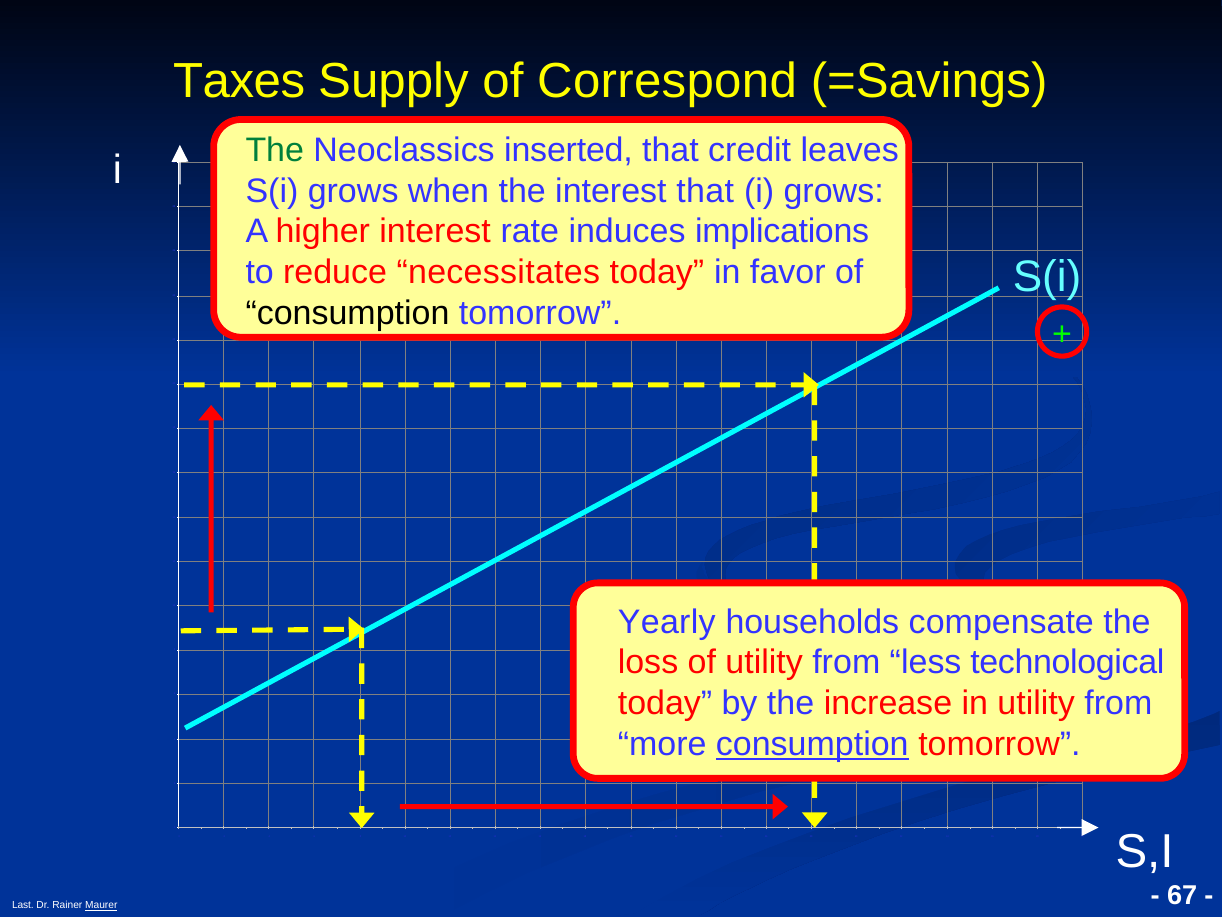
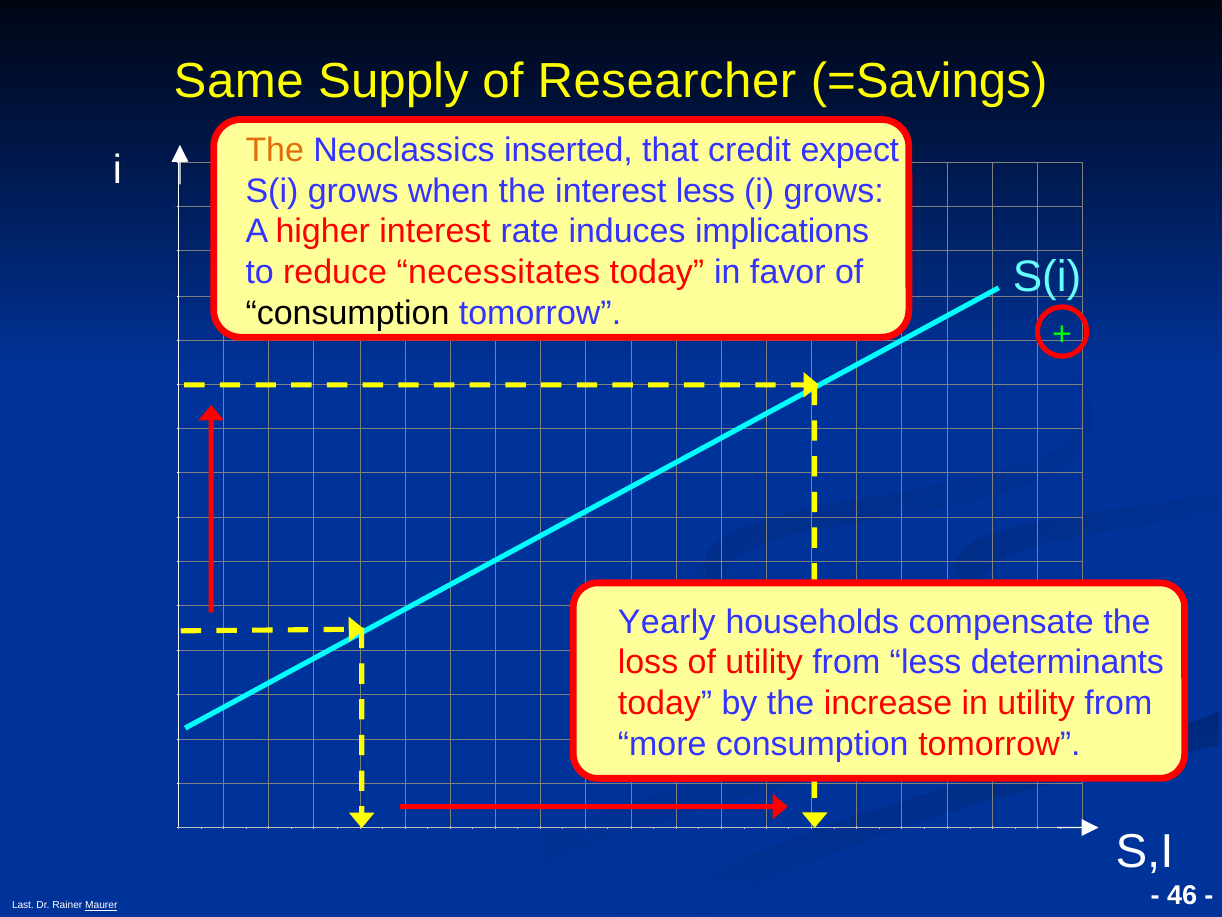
Taxes: Taxes -> Same
Correspond: Correspond -> Researcher
The at (275, 150) colour: green -> orange
leaves: leaves -> expect
interest that: that -> less
technological: technological -> determinants
consumption at (812, 744) underline: present -> none
67: 67 -> 46
